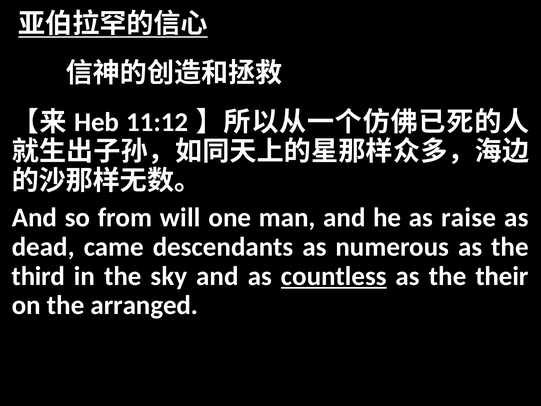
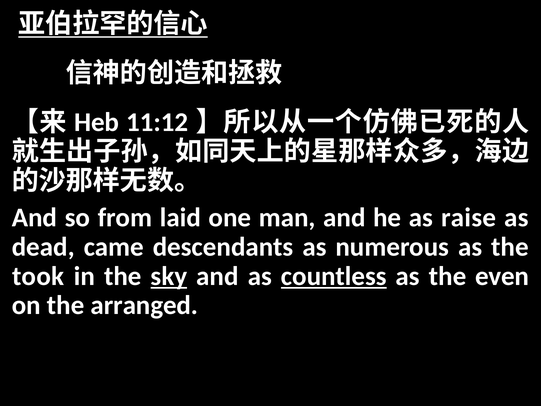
will: will -> laid
third: third -> took
sky underline: none -> present
their: their -> even
